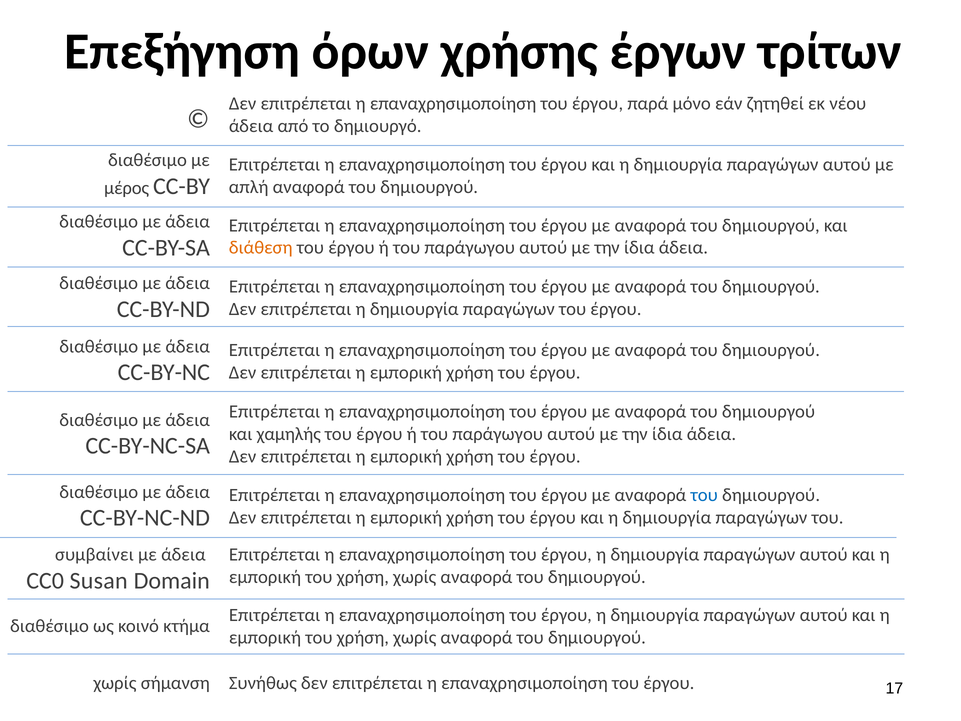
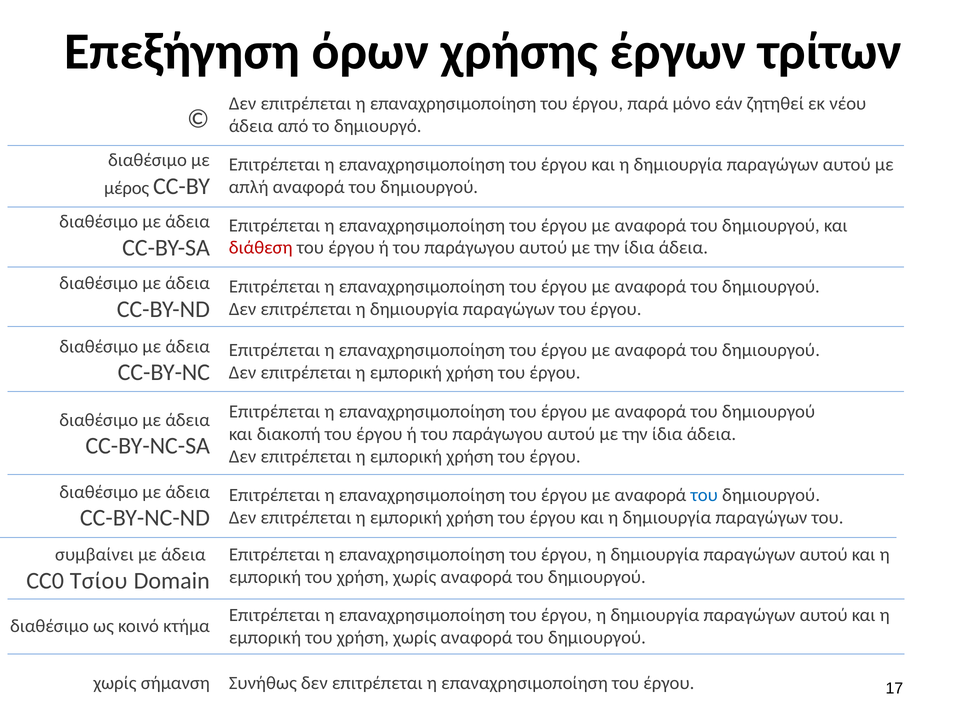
διάθεση colour: orange -> red
χαμηλής: χαμηλής -> διακοπή
Susan: Susan -> Τσίου
